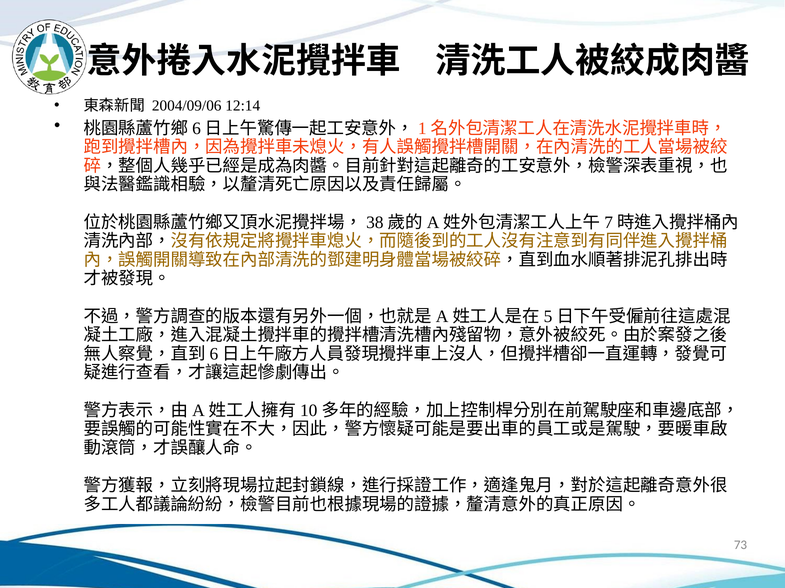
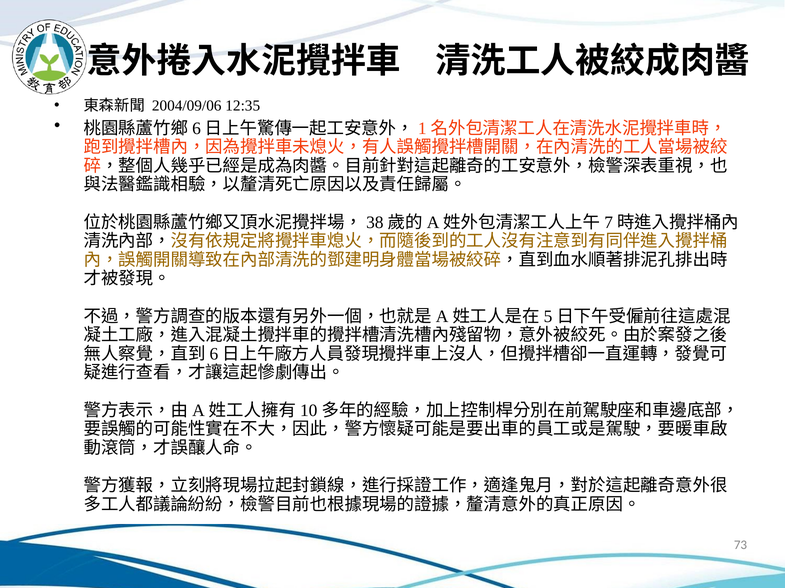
12:14: 12:14 -> 12:35
